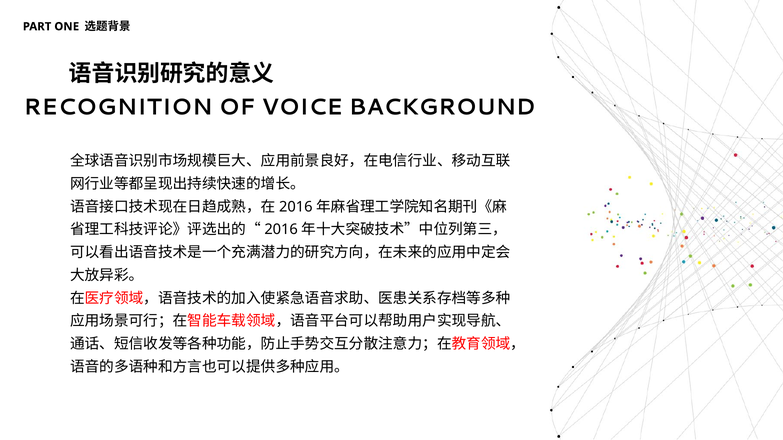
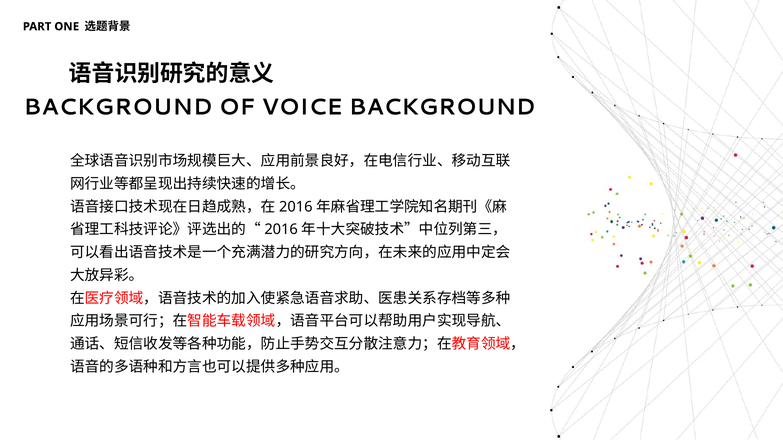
RECOGNITION at (118, 108): RECOGNITION -> BACKGROUND
